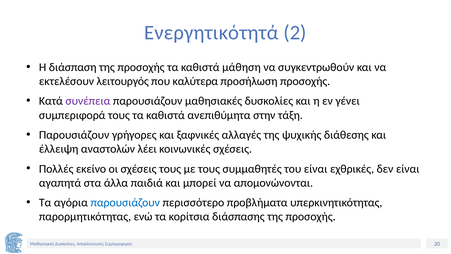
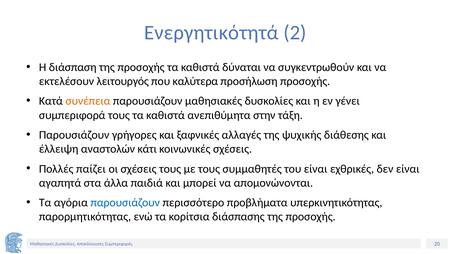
μάθηση: μάθηση -> δύναται
συνέπεια colour: purple -> orange
λέει: λέει -> κάτι
εκείνο: εκείνο -> παίζει
